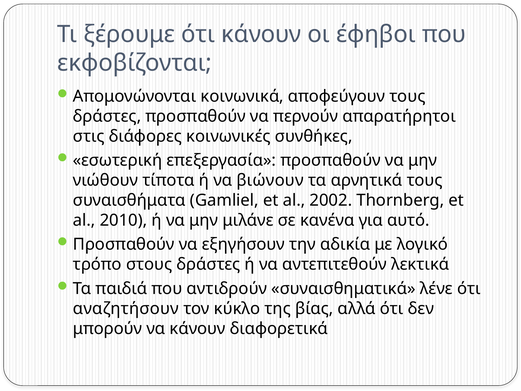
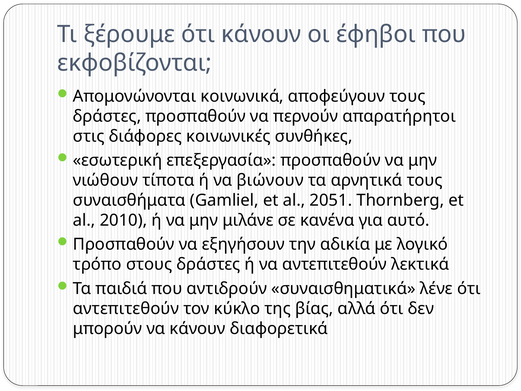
2002: 2002 -> 2051
αναζητήσουν at (126, 308): αναζητήσουν -> αντεπιτεθούν
